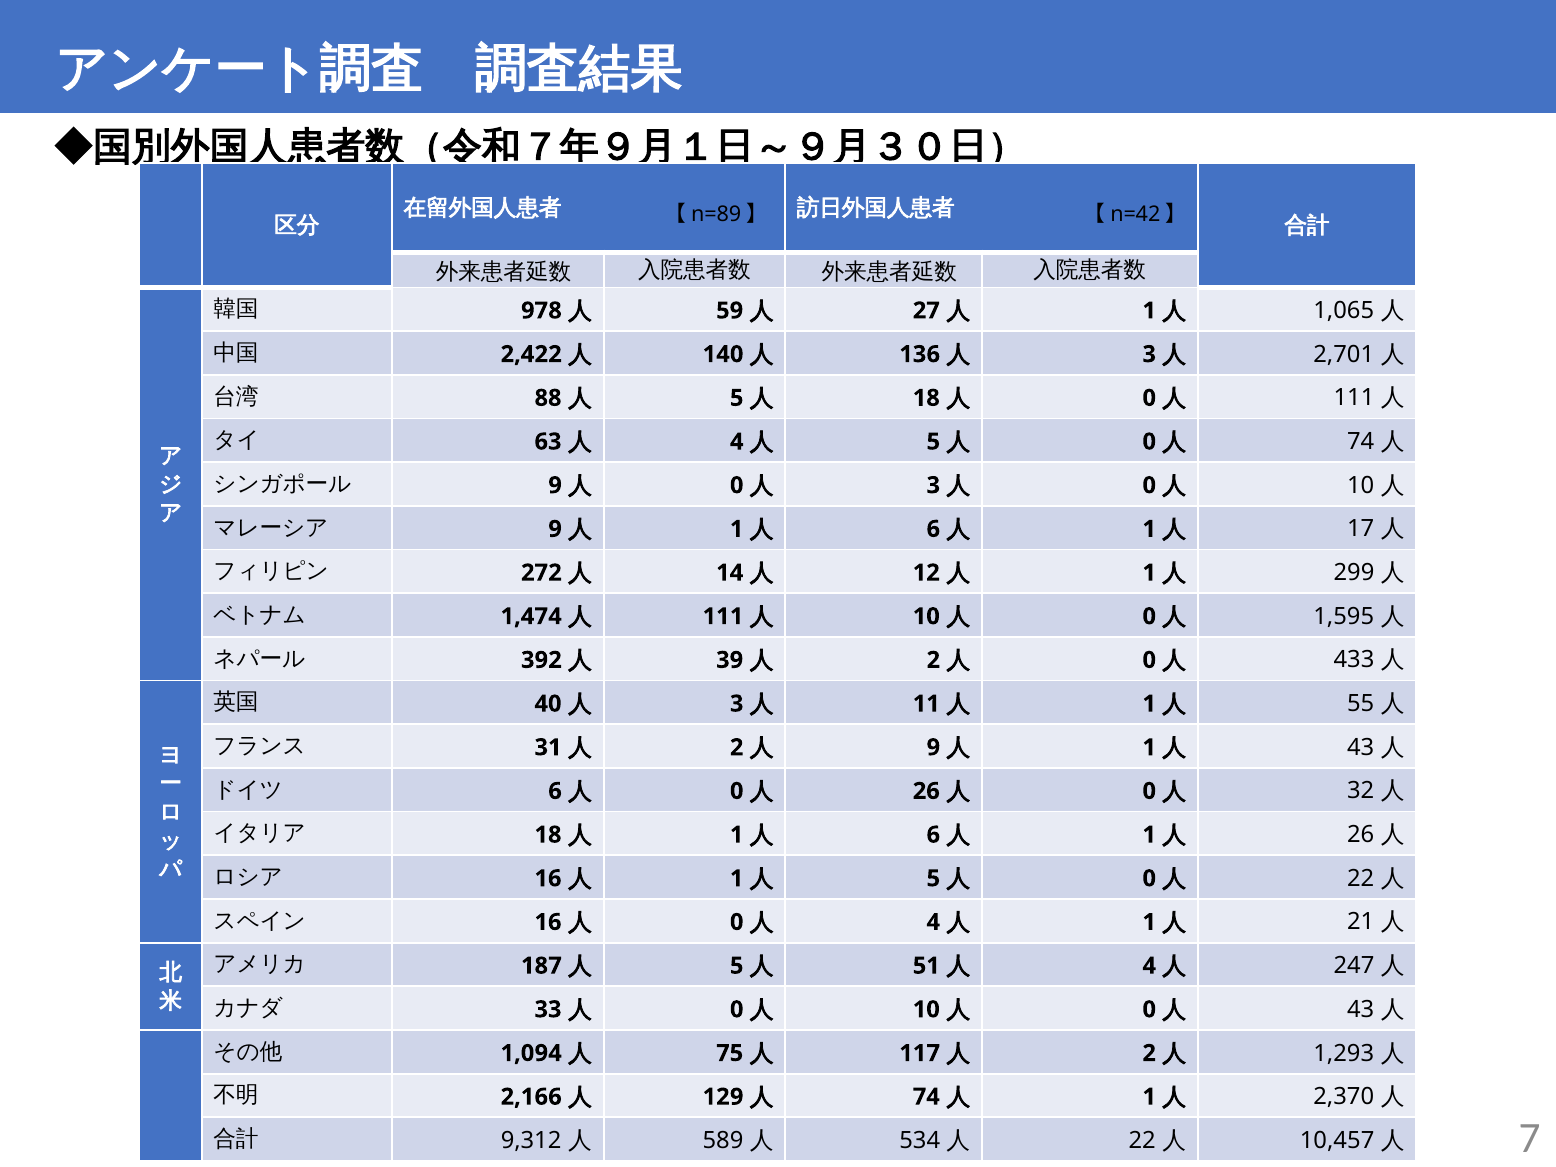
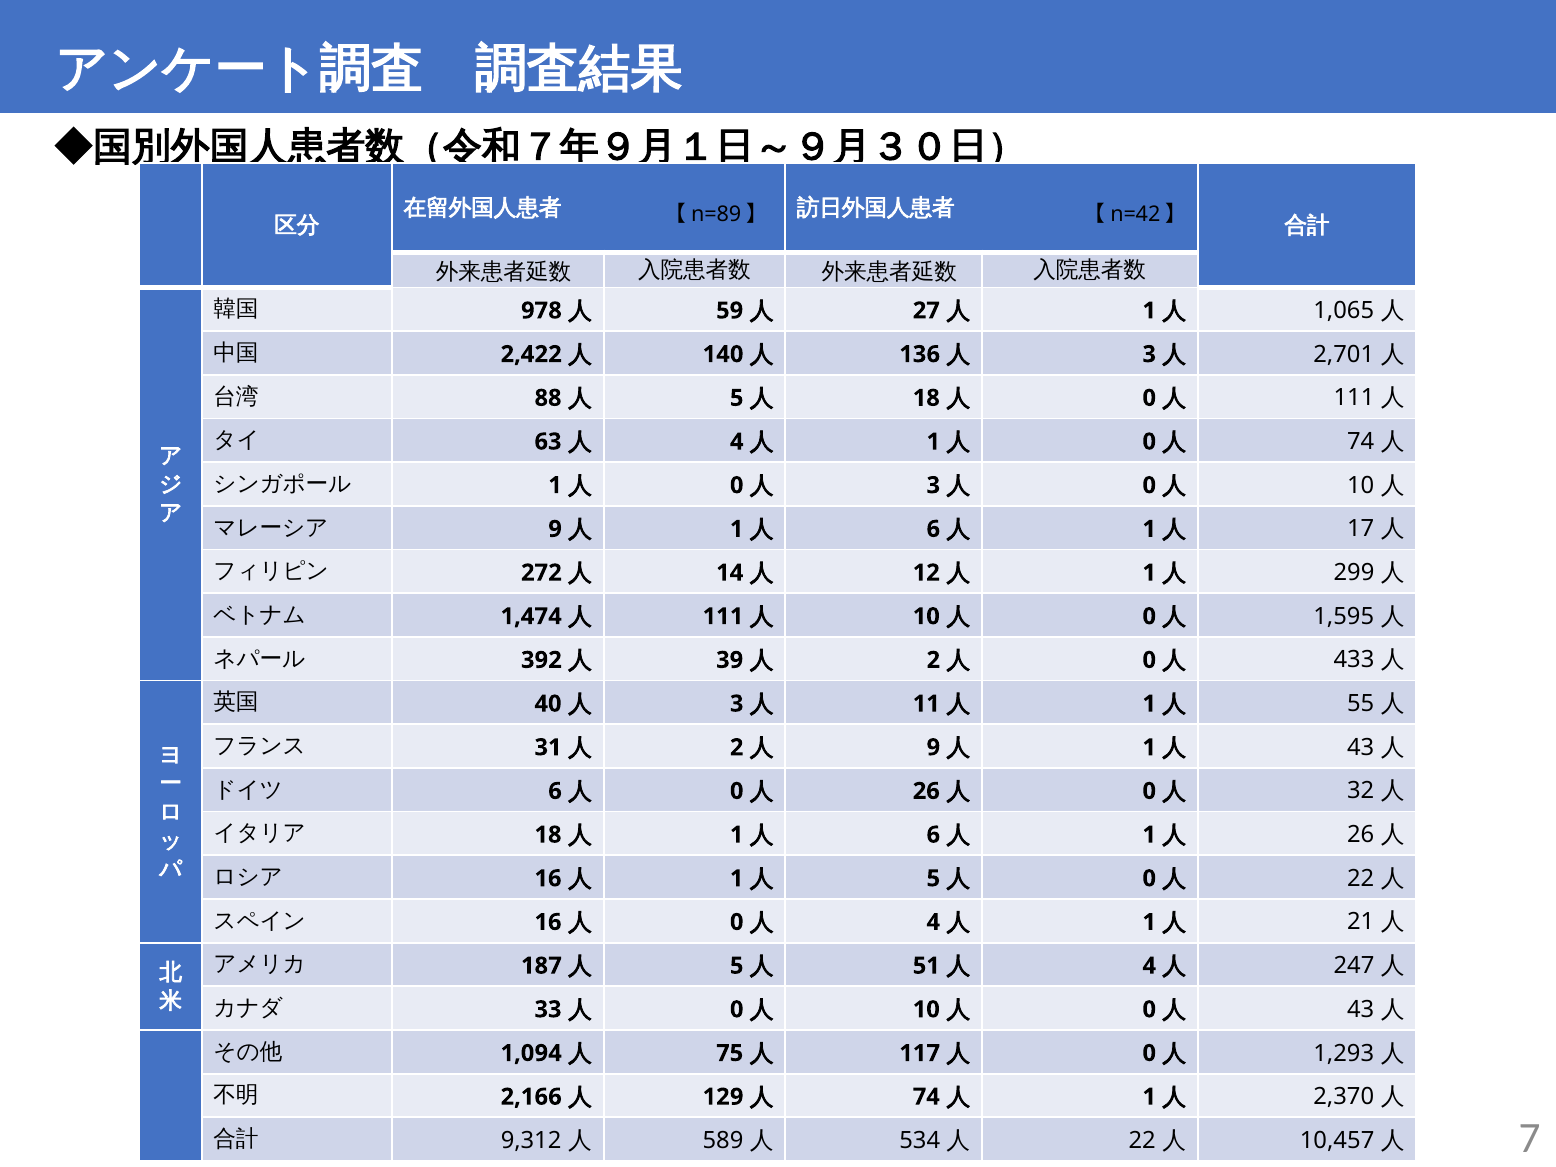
5 at (933, 442): 5 -> 1
9 at (555, 485): 9 -> 1
2 at (1149, 1053): 2 -> 0
